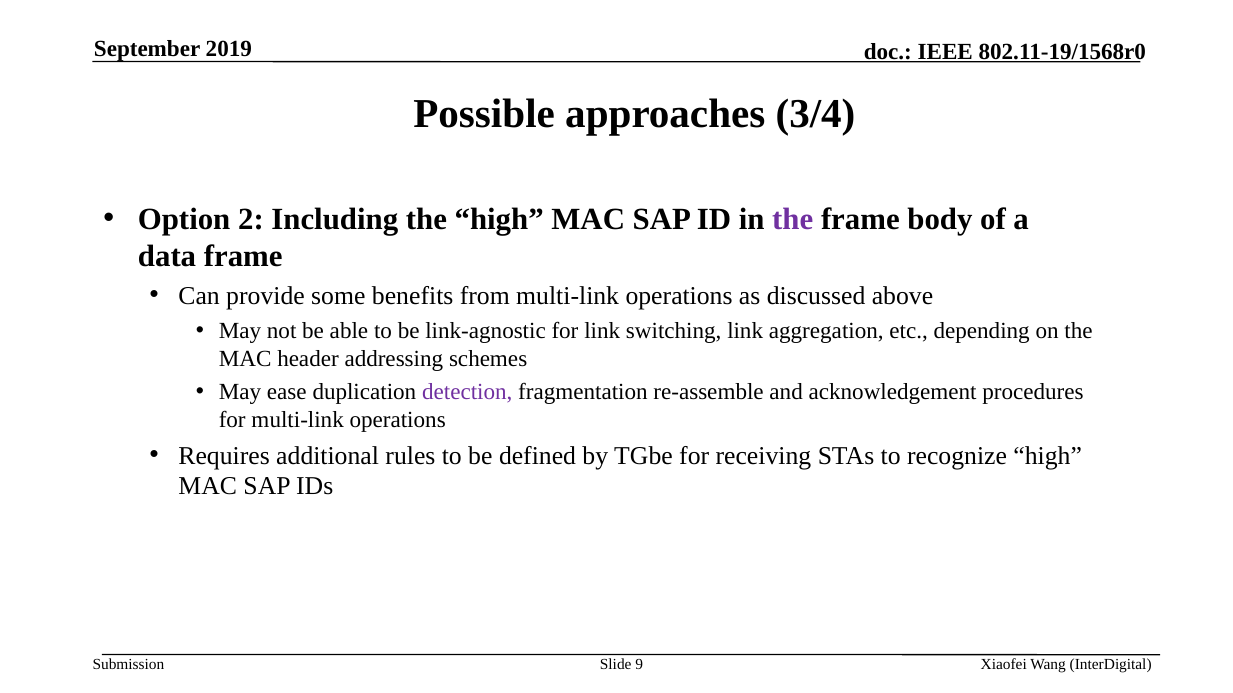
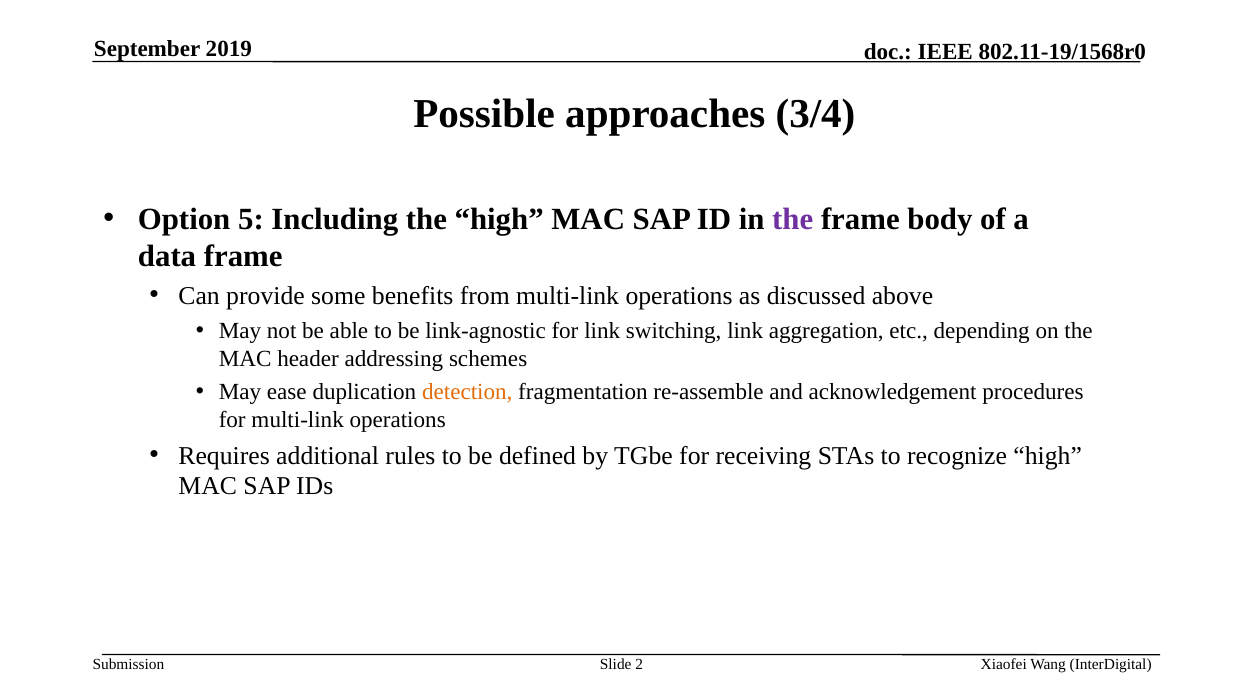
2: 2 -> 5
detection colour: purple -> orange
9: 9 -> 2
